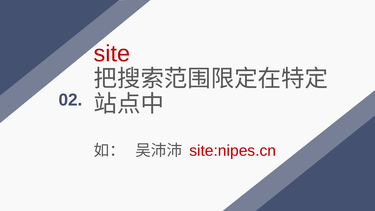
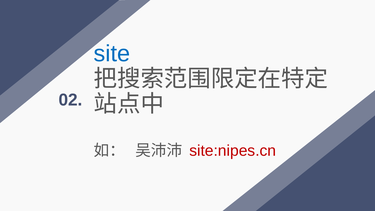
site colour: red -> blue
